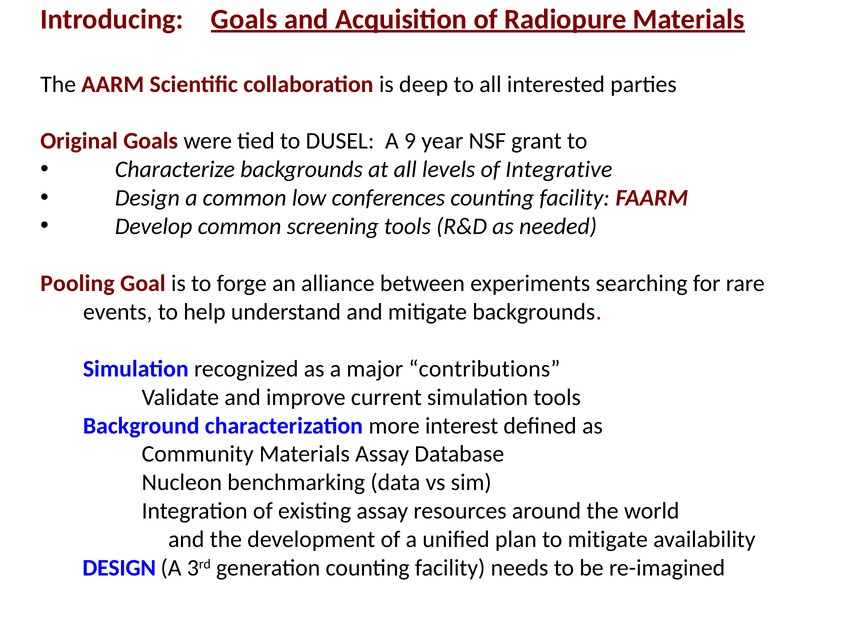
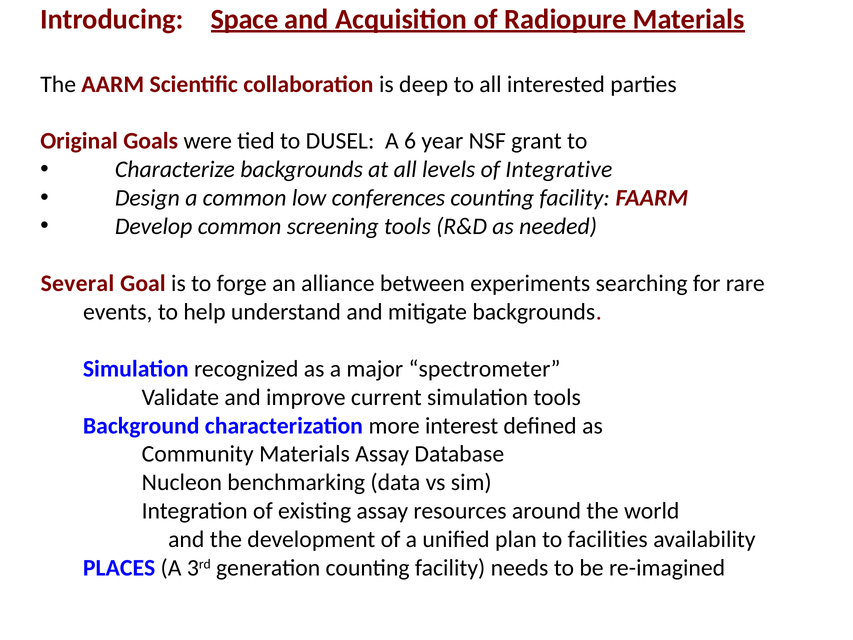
Introducing Goals: Goals -> Space
9: 9 -> 6
Pooling: Pooling -> Several
contributions: contributions -> spectrometer
to mitigate: mitigate -> facilities
DESIGN at (119, 568): DESIGN -> PLACES
